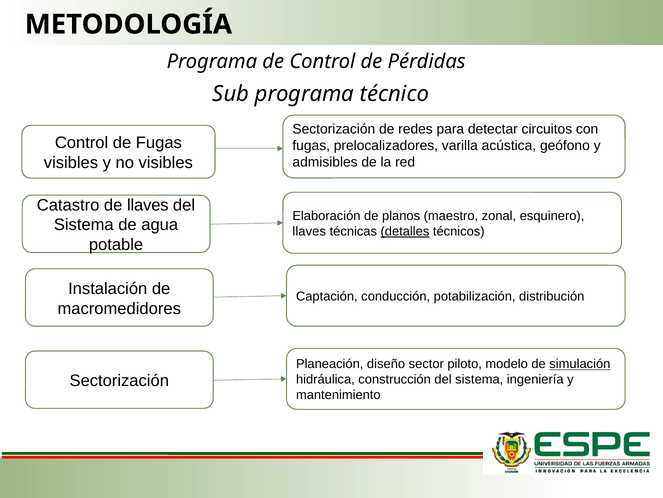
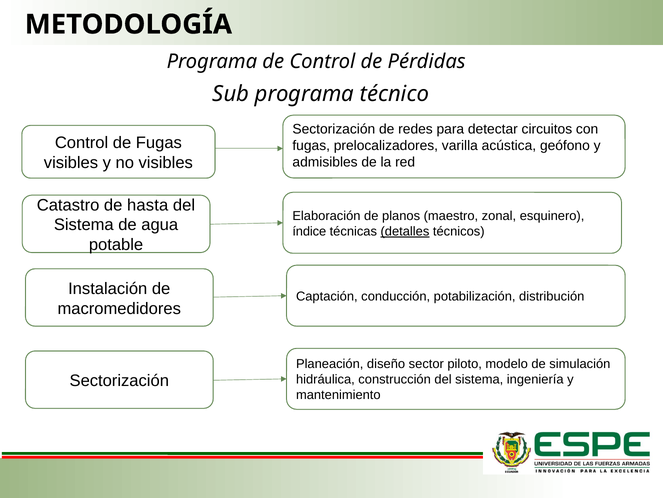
de llaves: llaves -> hasta
llaves at (309, 231): llaves -> índice
simulación underline: present -> none
